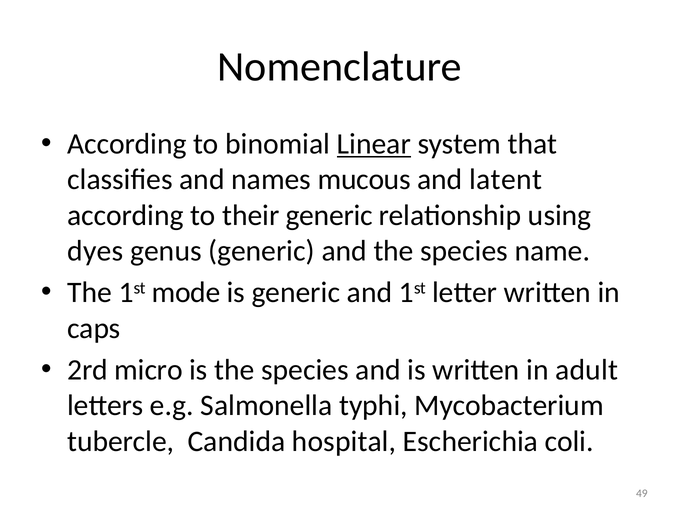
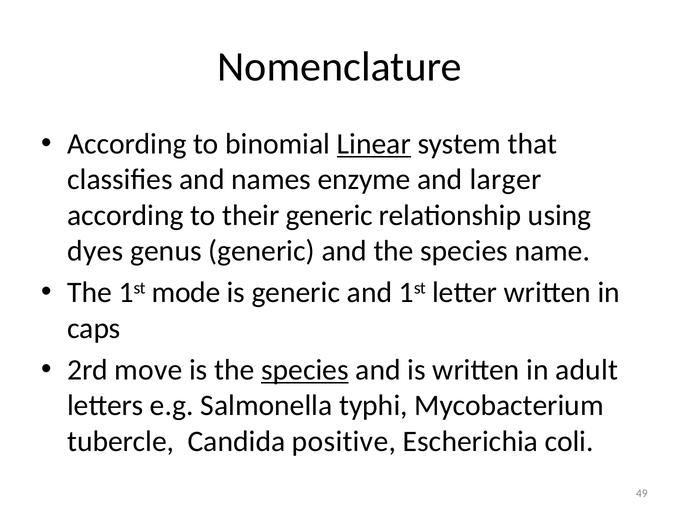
mucous: mucous -> enzyme
latent: latent -> larger
micro: micro -> move
species at (305, 370) underline: none -> present
hospital: hospital -> positive
